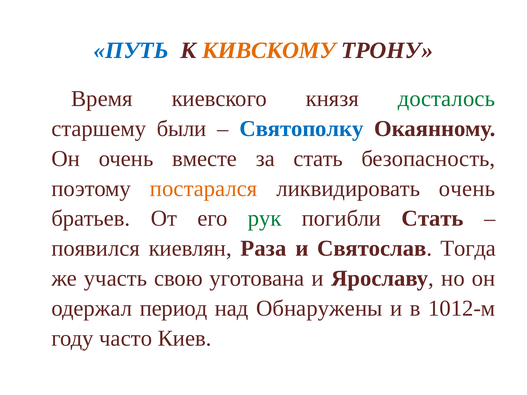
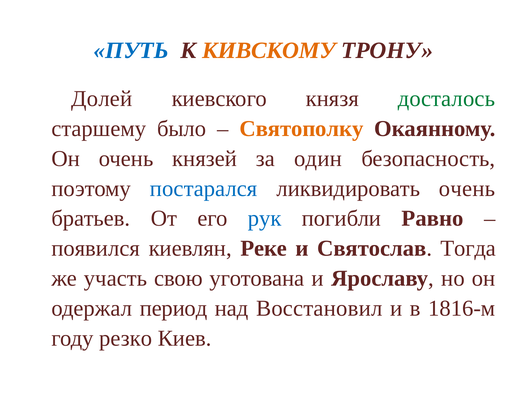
Время: Время -> Долей
были: были -> было
Святополку colour: blue -> orange
вместе: вместе -> князей
за стать: стать -> один
постарался colour: orange -> blue
рук colour: green -> blue
погибли Стать: Стать -> Равно
Раза: Раза -> Реке
Обнаружены: Обнаружены -> Восстановил
1012-м: 1012-м -> 1816-м
часто: часто -> резко
